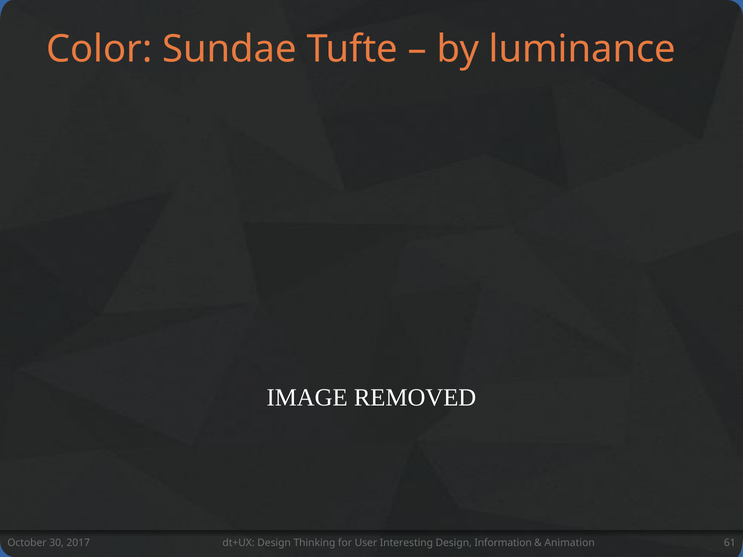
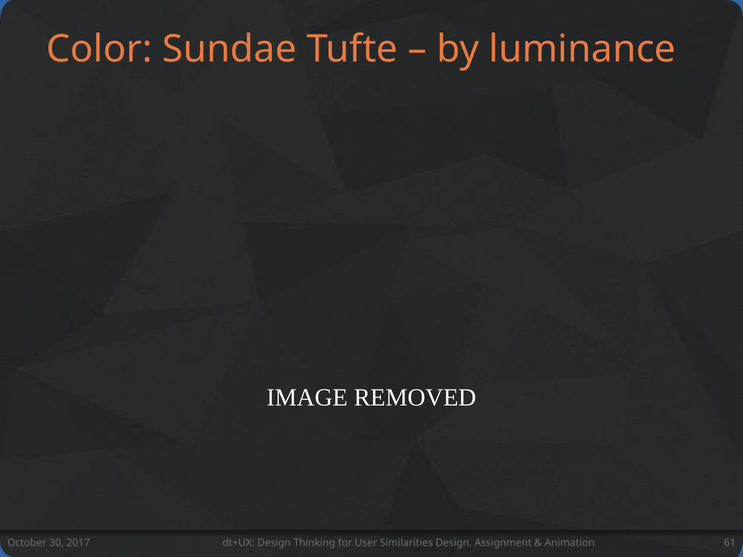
Interesting: Interesting -> Similarities
Information: Information -> Assignment
